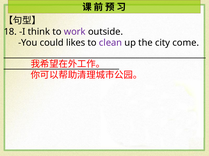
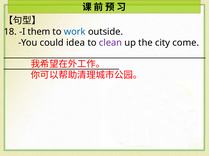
think: think -> them
work colour: purple -> blue
likes: likes -> idea
